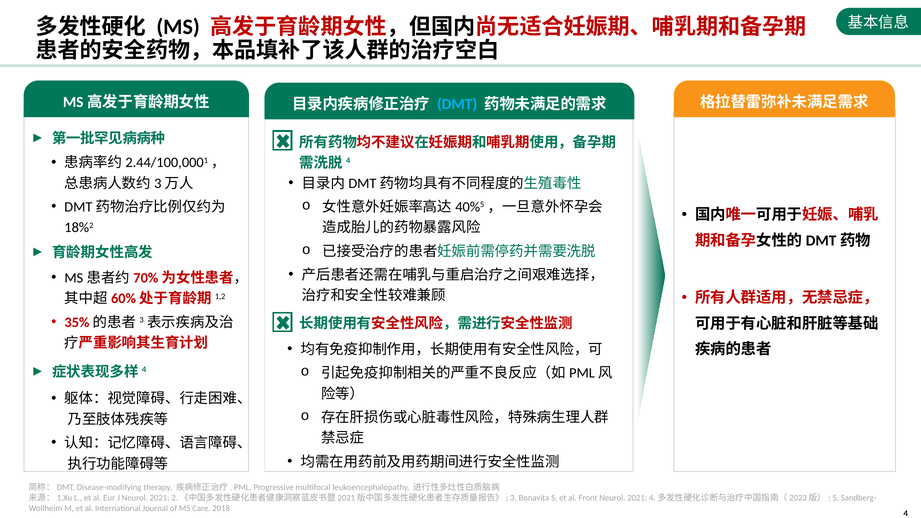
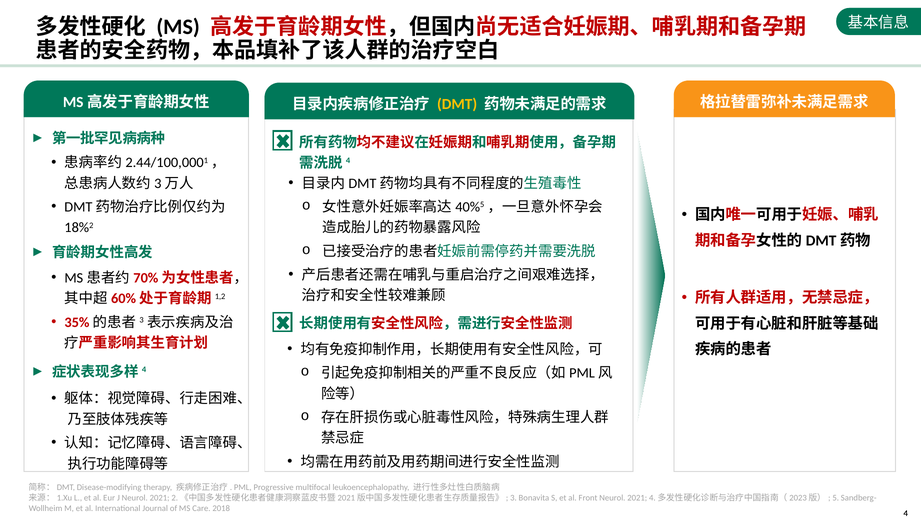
DMT colour: light blue -> yellow
